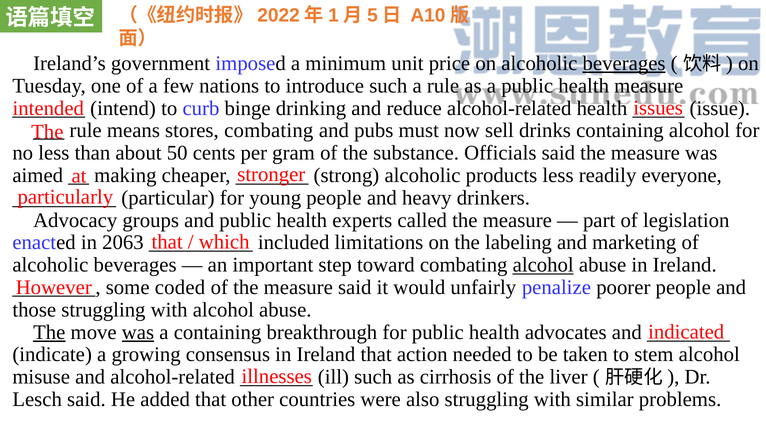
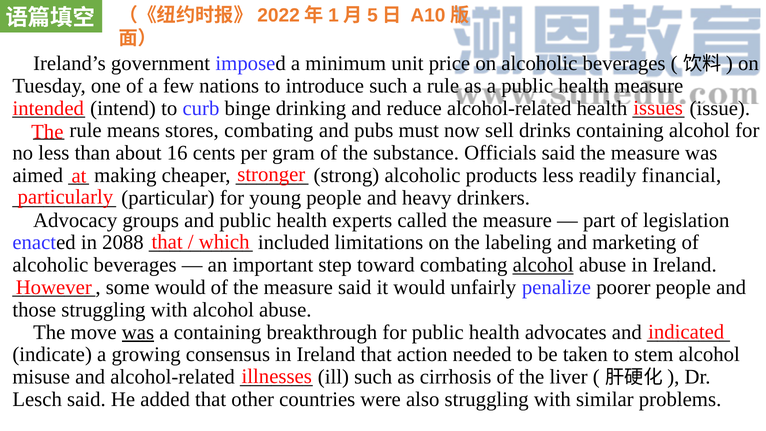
beverages at (624, 63) underline: present -> none
50: 50 -> 16
everyone: everyone -> financial
2063: 2063 -> 2088
some coded: coded -> would
The at (49, 332) underline: present -> none
